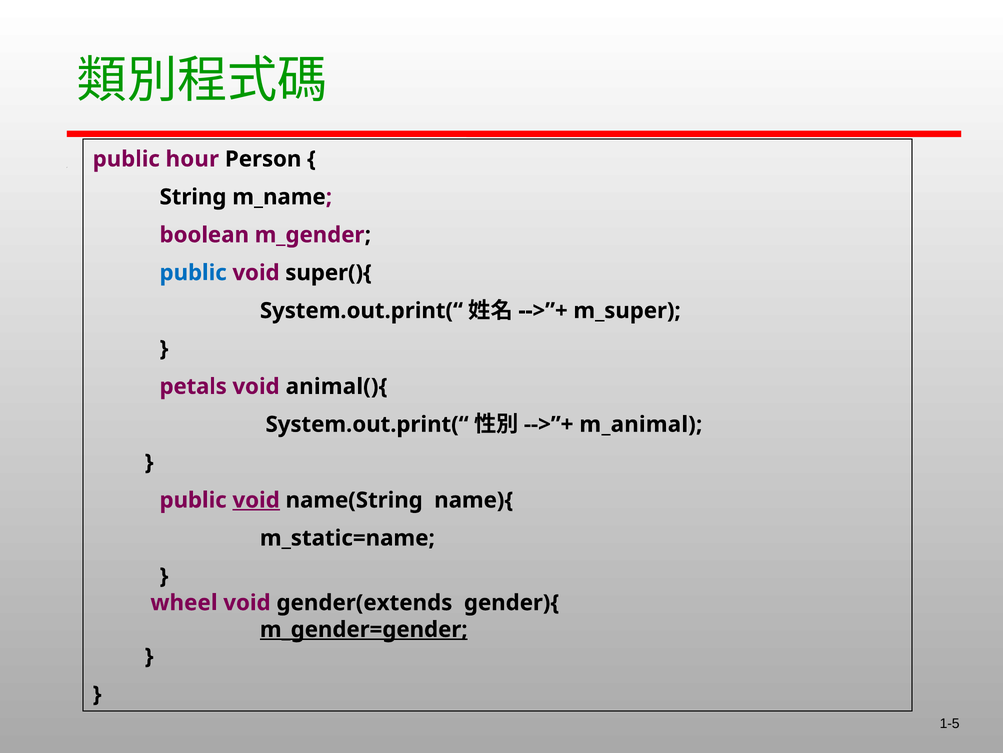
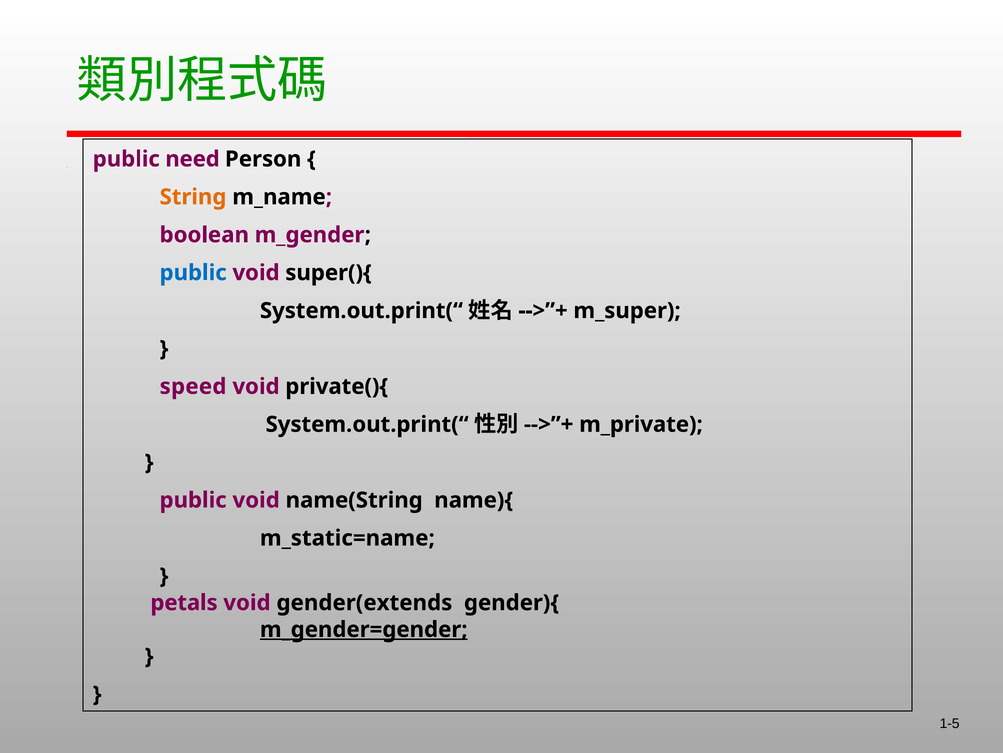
hour: hour -> need
String colour: black -> orange
petals: petals -> speed
animal(){: animal(){ -> private(){
m_animal: m_animal -> m_private
void at (256, 500) underline: present -> none
wheel: wheel -> petals
